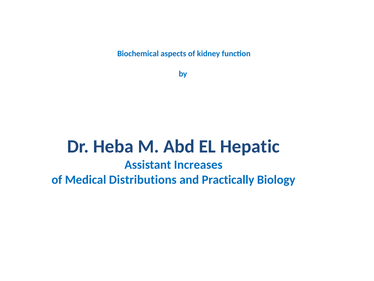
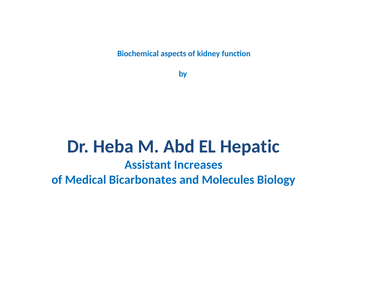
Distributions: Distributions -> Bicarbonates
Practically: Practically -> Molecules
